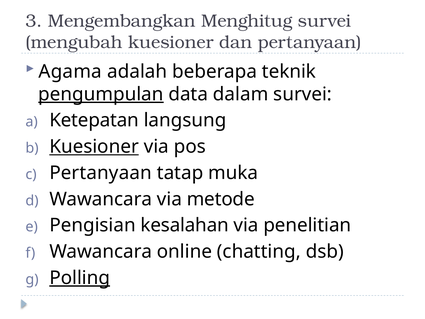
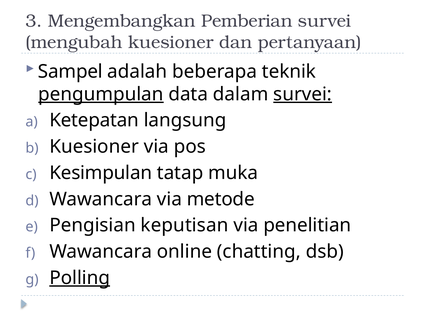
Menghitug: Menghitug -> Pemberian
Agama: Agama -> Sampel
survei at (303, 94) underline: none -> present
Kuesioner at (94, 147) underline: present -> none
Pertanyaan at (101, 173): Pertanyaan -> Kesimpulan
kesalahan: kesalahan -> keputisan
